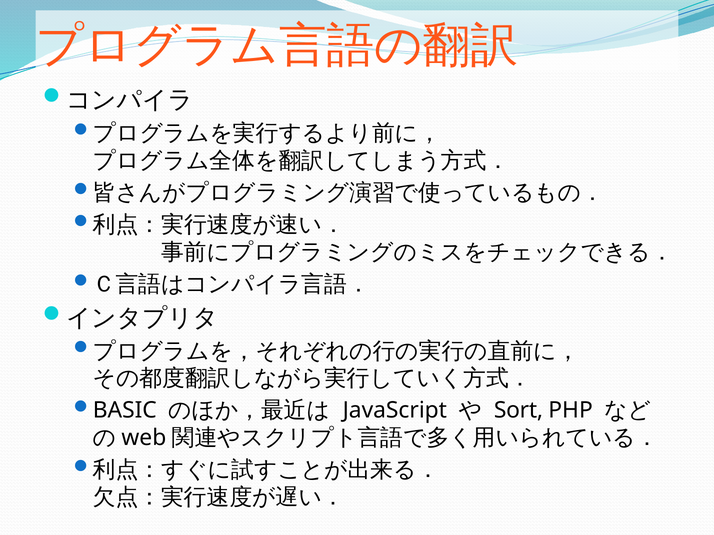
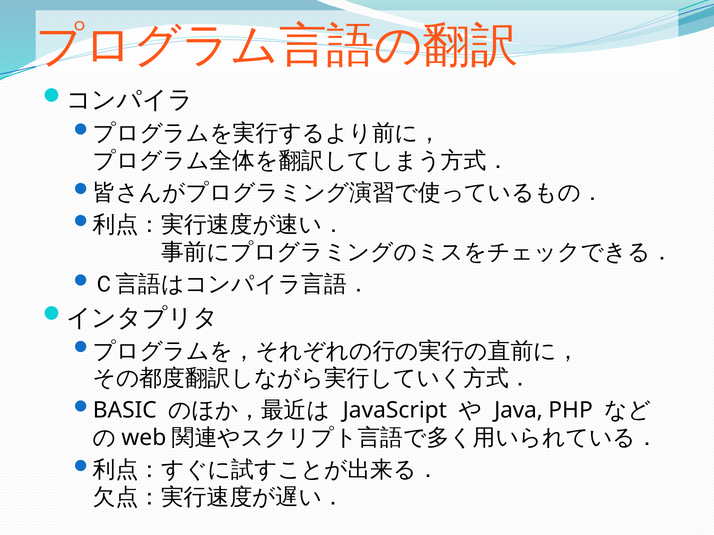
Sort: Sort -> Java
